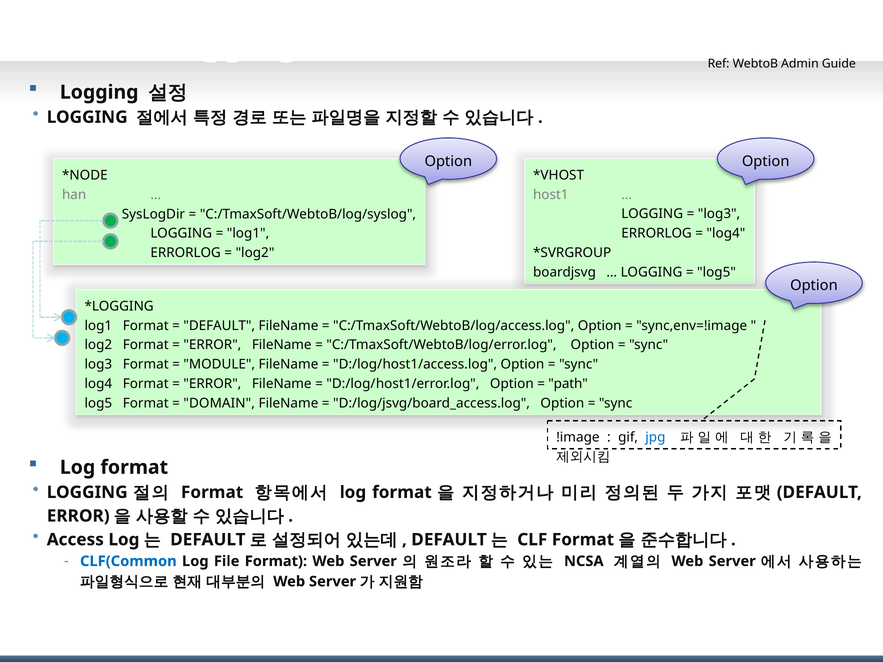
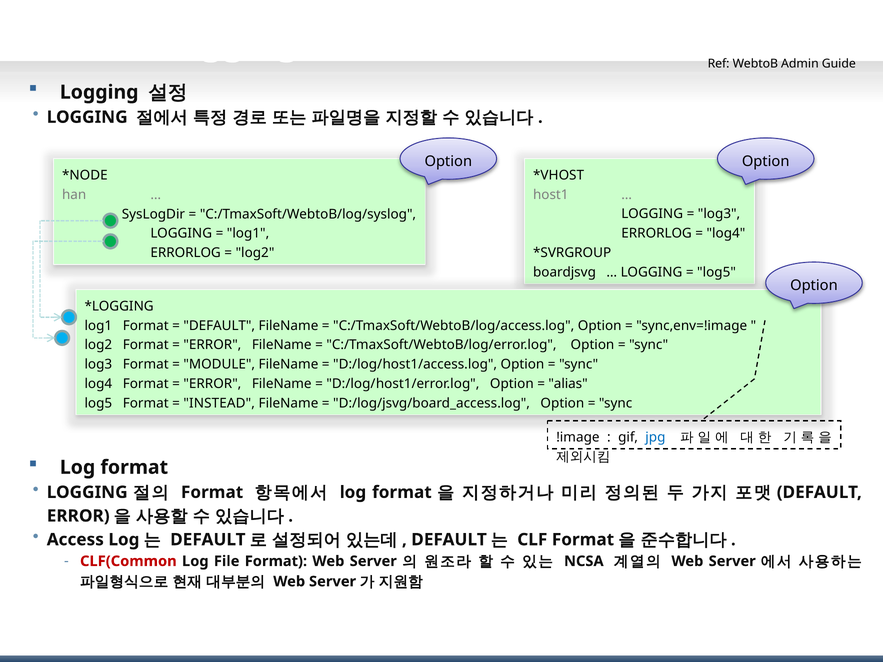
path: path -> alias
DOMAIN: DOMAIN -> INSTEAD
CLF(Common colour: blue -> red
